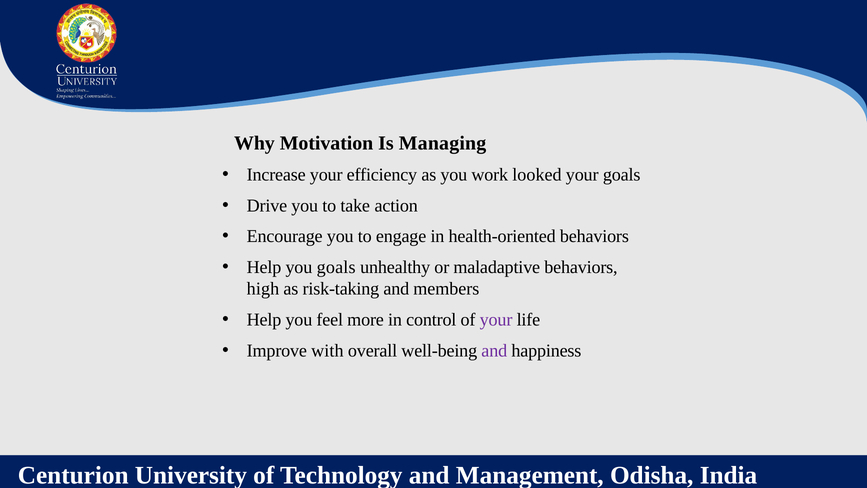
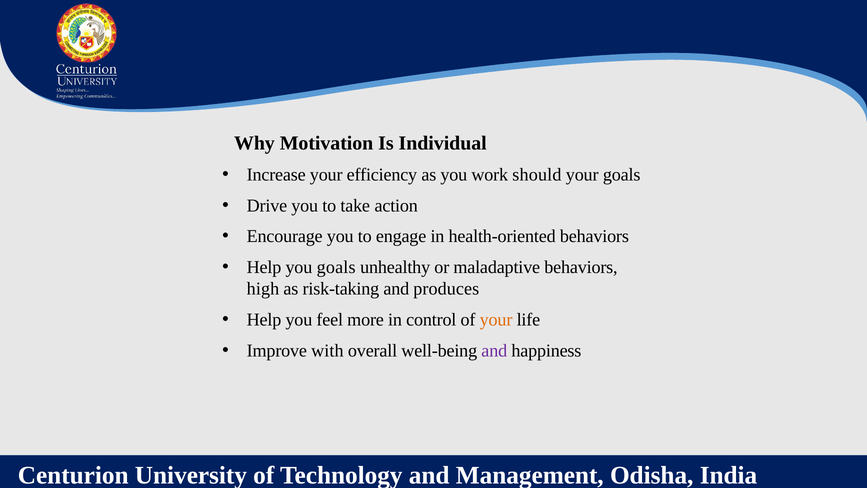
Managing: Managing -> Individual
looked: looked -> should
members: members -> produces
your at (496, 320) colour: purple -> orange
